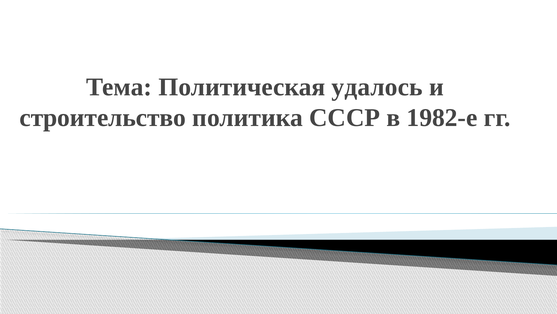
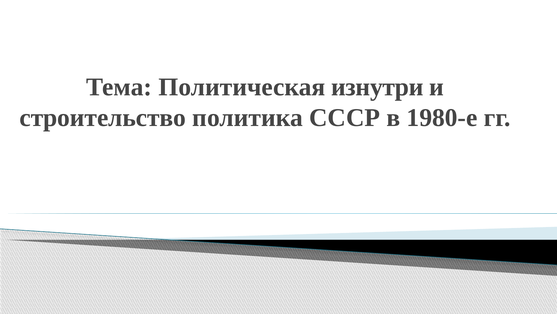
удалось: удалось -> изнутри
1982-е: 1982-е -> 1980-е
